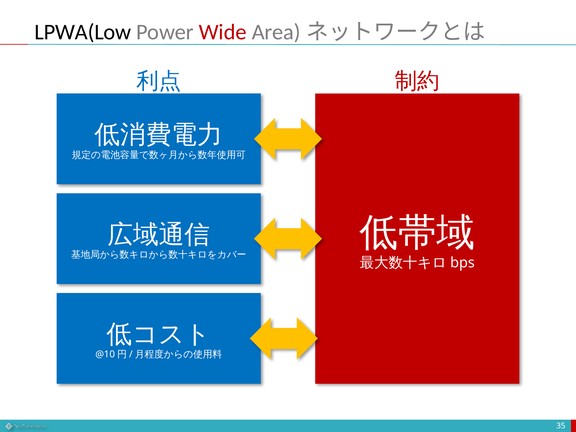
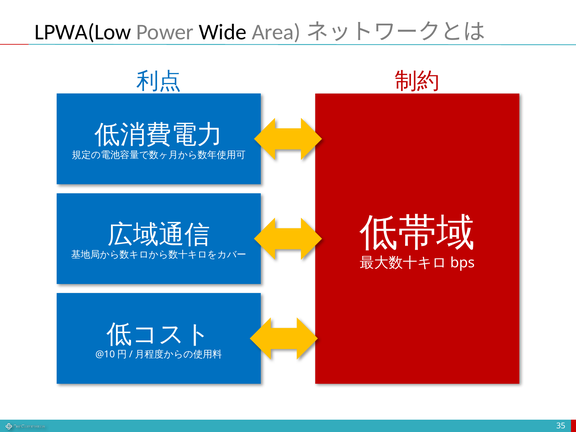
Wide colour: red -> black
